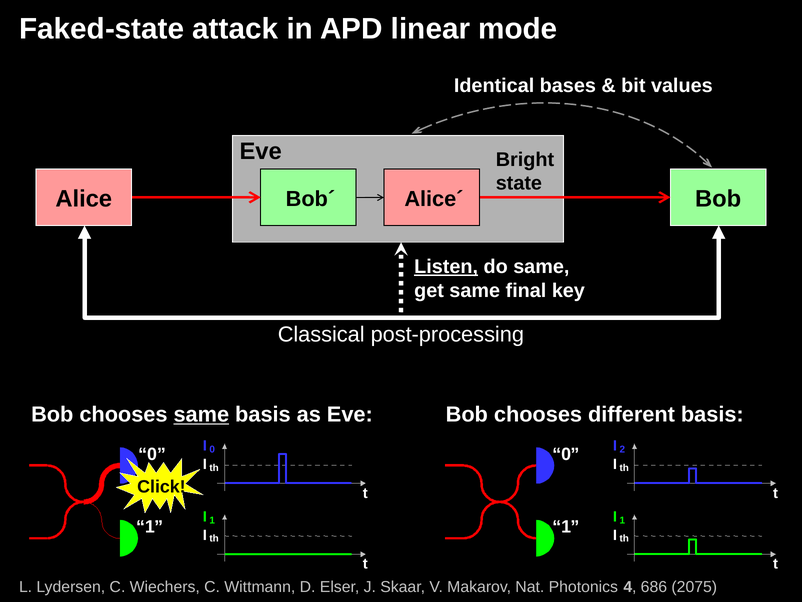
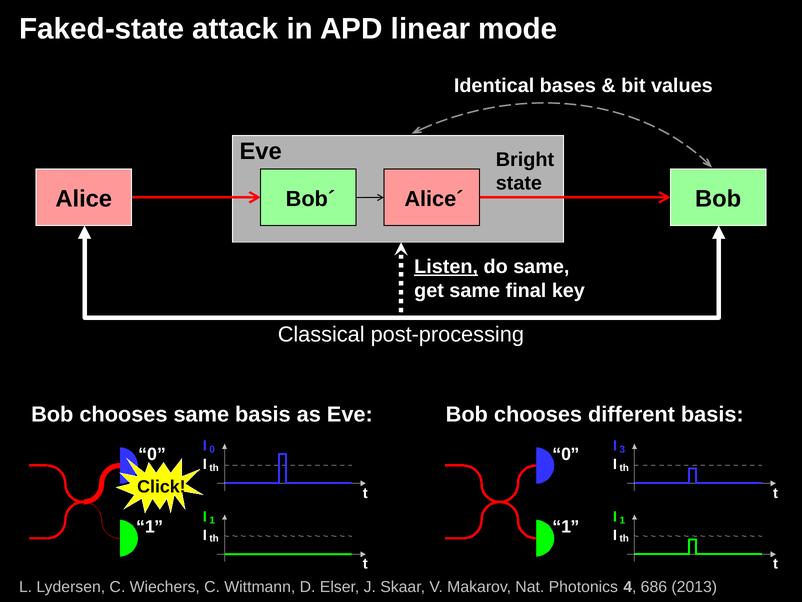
same at (201, 414) underline: present -> none
2: 2 -> 3
2075: 2075 -> 2013
